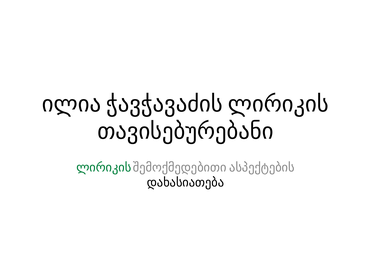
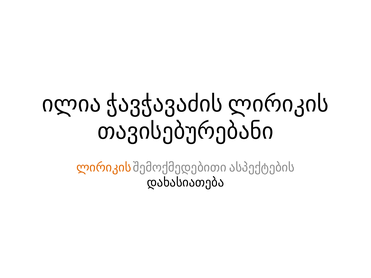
ლირიკის colour: green -> orange
